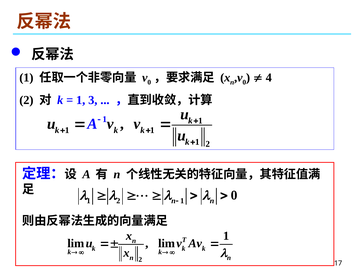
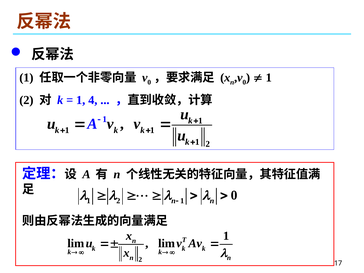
4 at (269, 78): 4 -> 1
3: 3 -> 4
